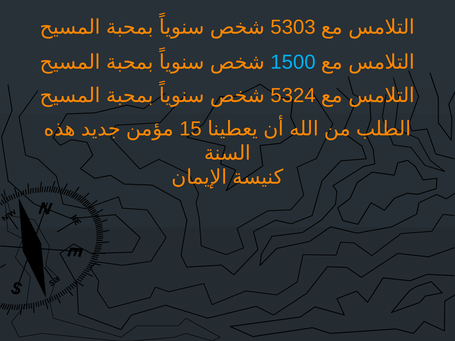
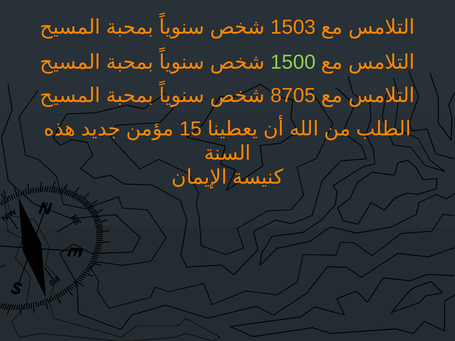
5303: 5303 -> 1503
1500 colour: light blue -> light green
5324: 5324 -> 8705
